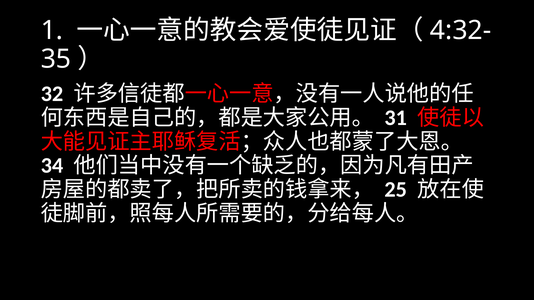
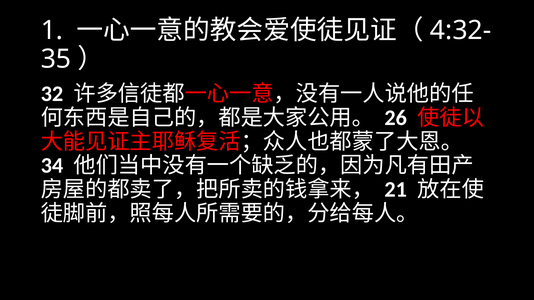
31: 31 -> 26
25: 25 -> 21
